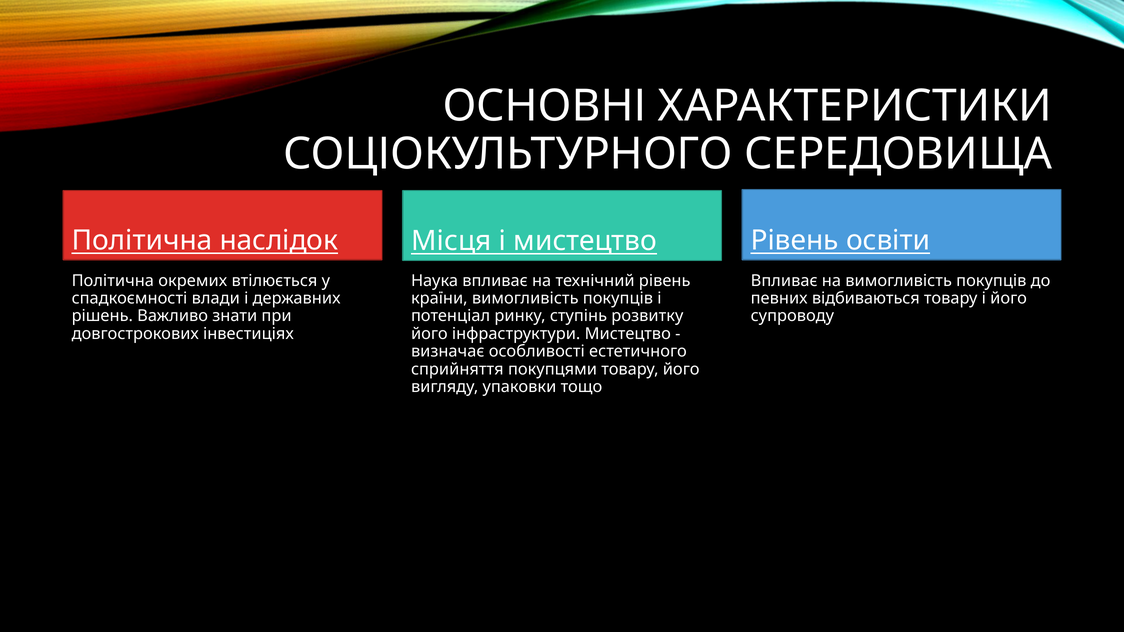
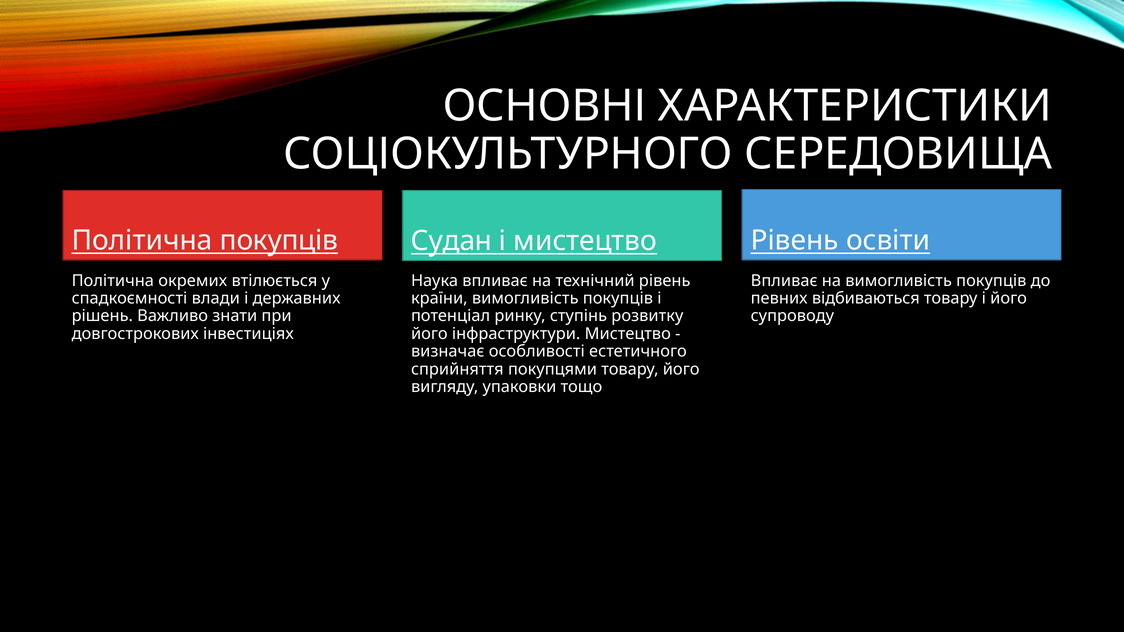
Політична наслідок: наслідок -> покупців
Місця: Місця -> Судан
